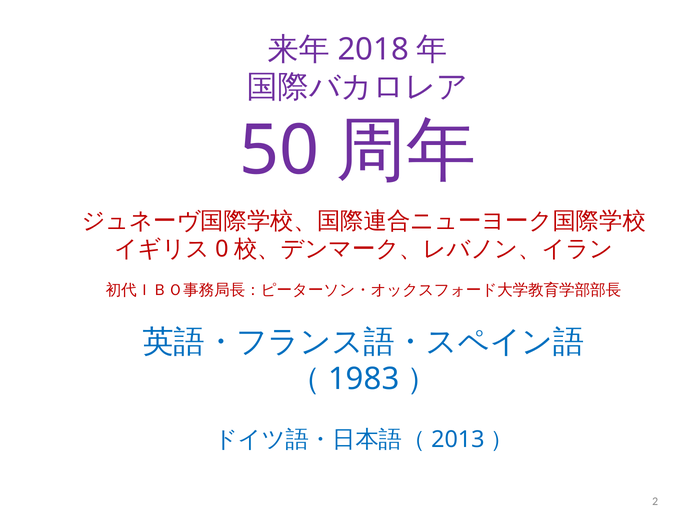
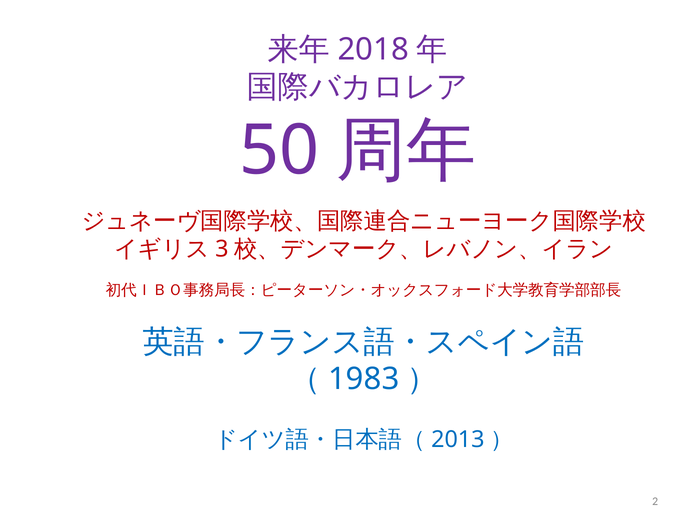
0: 0 -> 3
